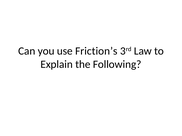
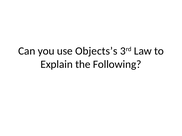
Friction’s: Friction’s -> Objects’s
